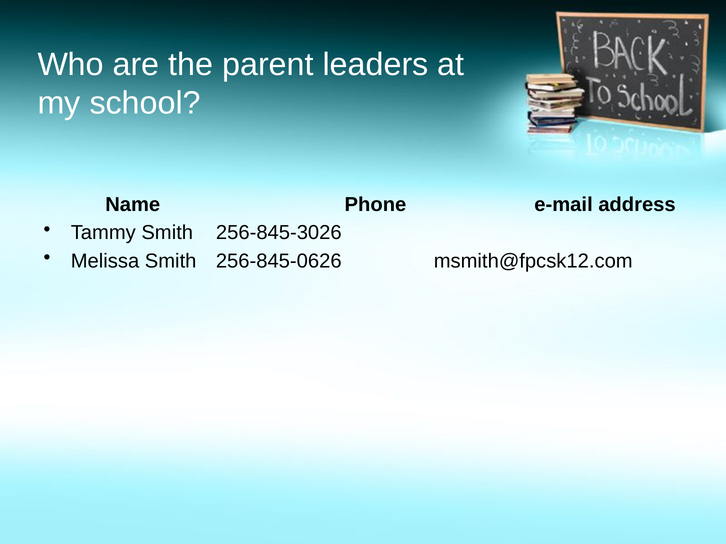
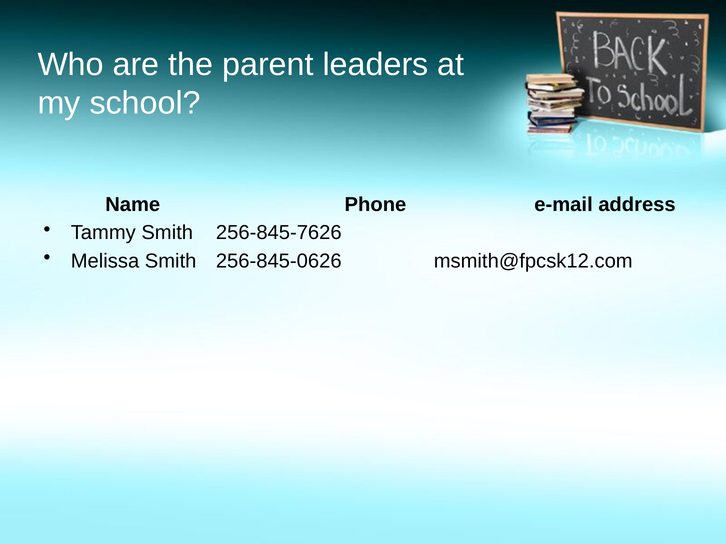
256-845-3026: 256-845-3026 -> 256-845-7626
